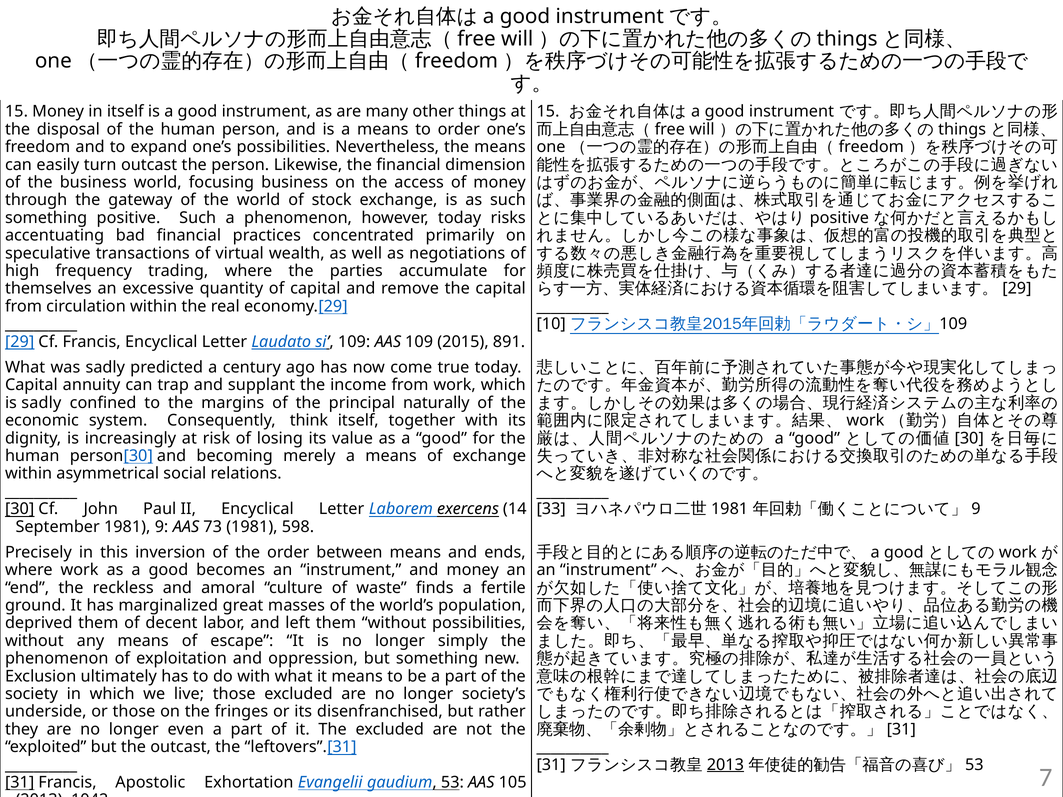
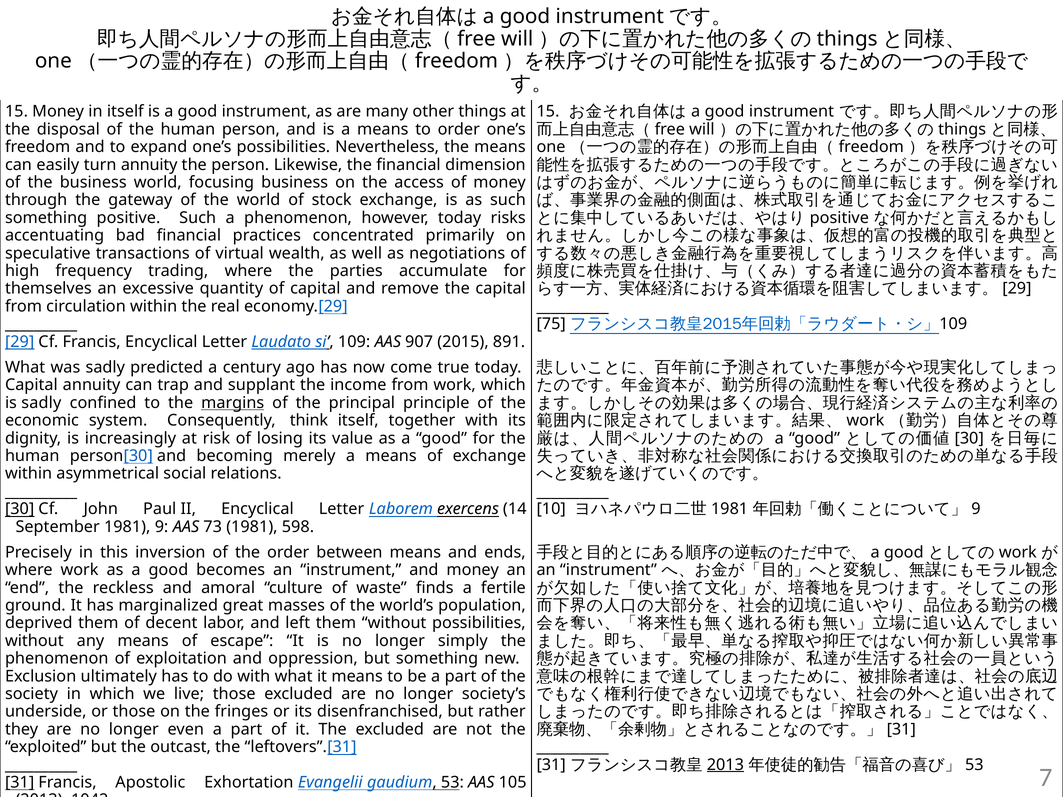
turn outcast: outcast -> annuity
10: 10 -> 75
AAS 109: 109 -> 907
margins underline: none -> present
naturally: naturally -> principle
33: 33 -> 10
